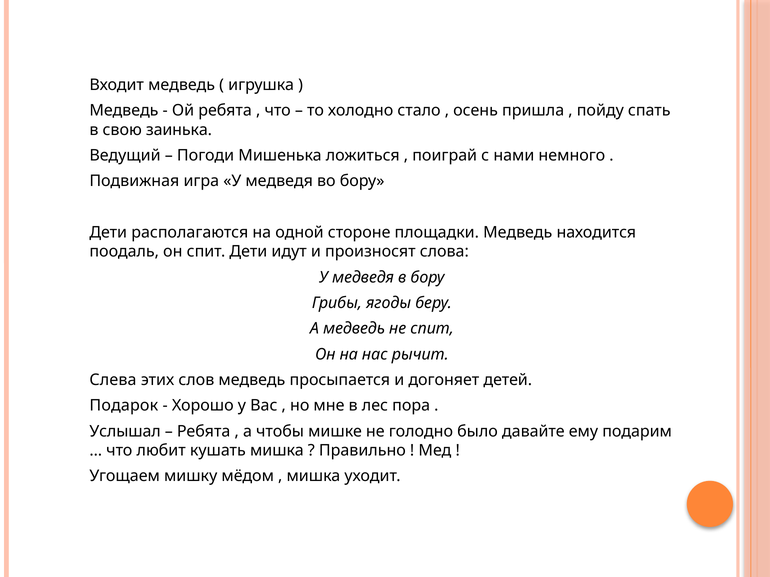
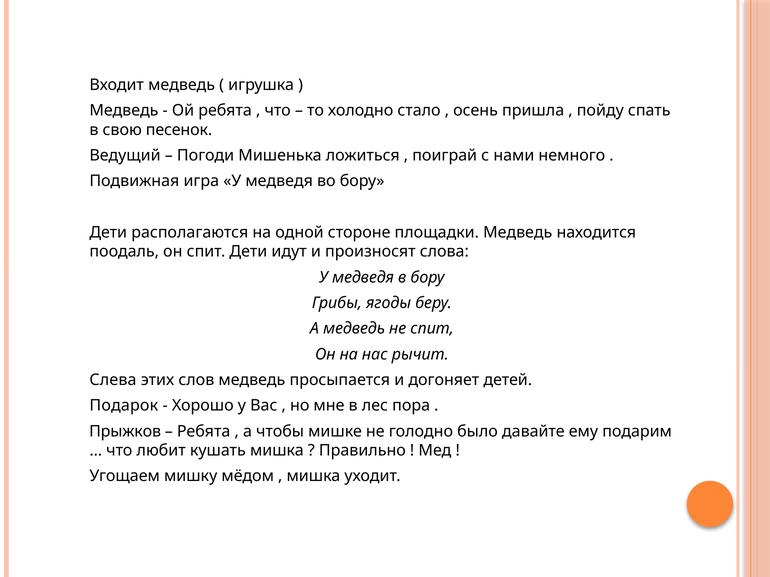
заинька: заинька -> песенок
Услышал: Услышал -> Прыжков
